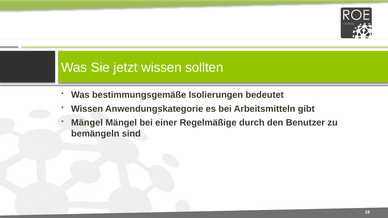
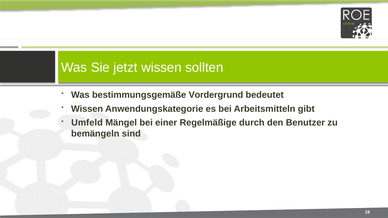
Isolierungen: Isolierungen -> Vordergrund
Mängel at (87, 123): Mängel -> Umfeld
